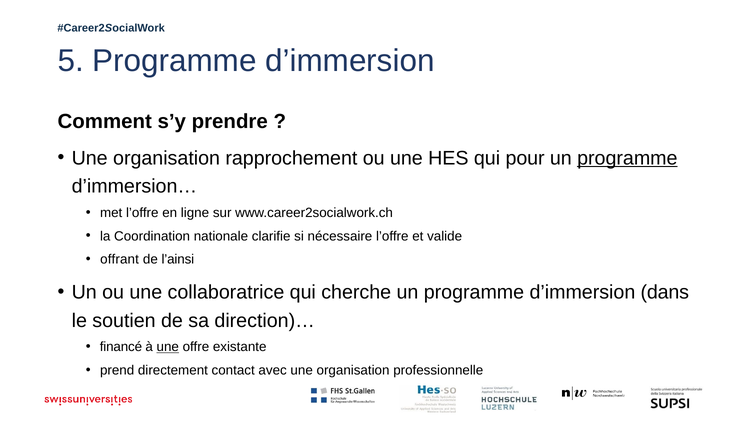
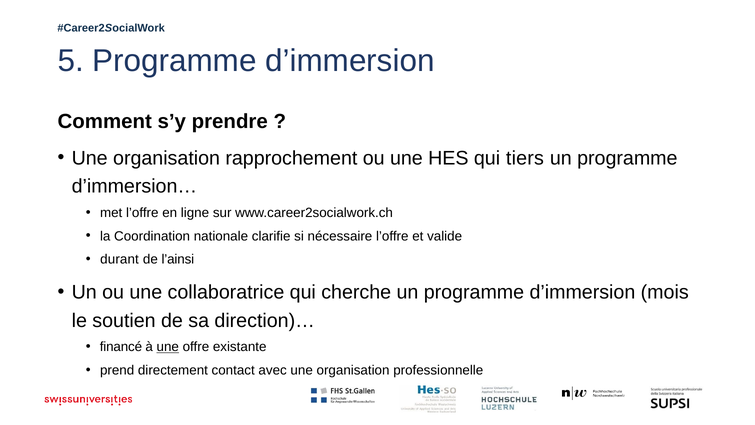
pour: pour -> tiers
programme at (627, 158) underline: present -> none
offrant: offrant -> durant
dans: dans -> mois
